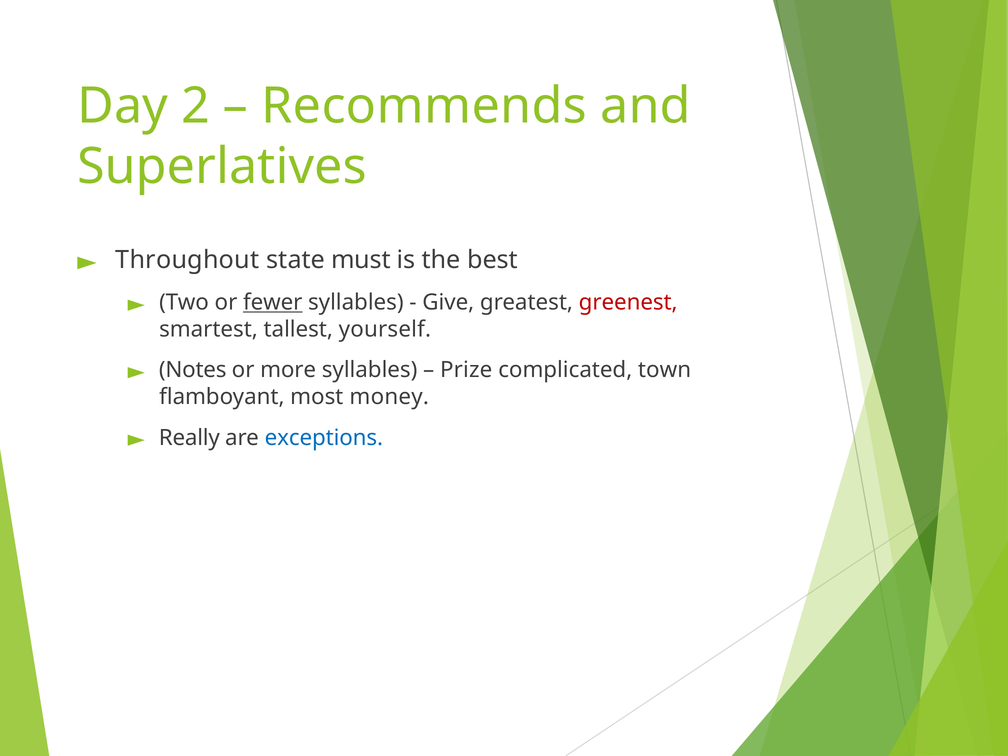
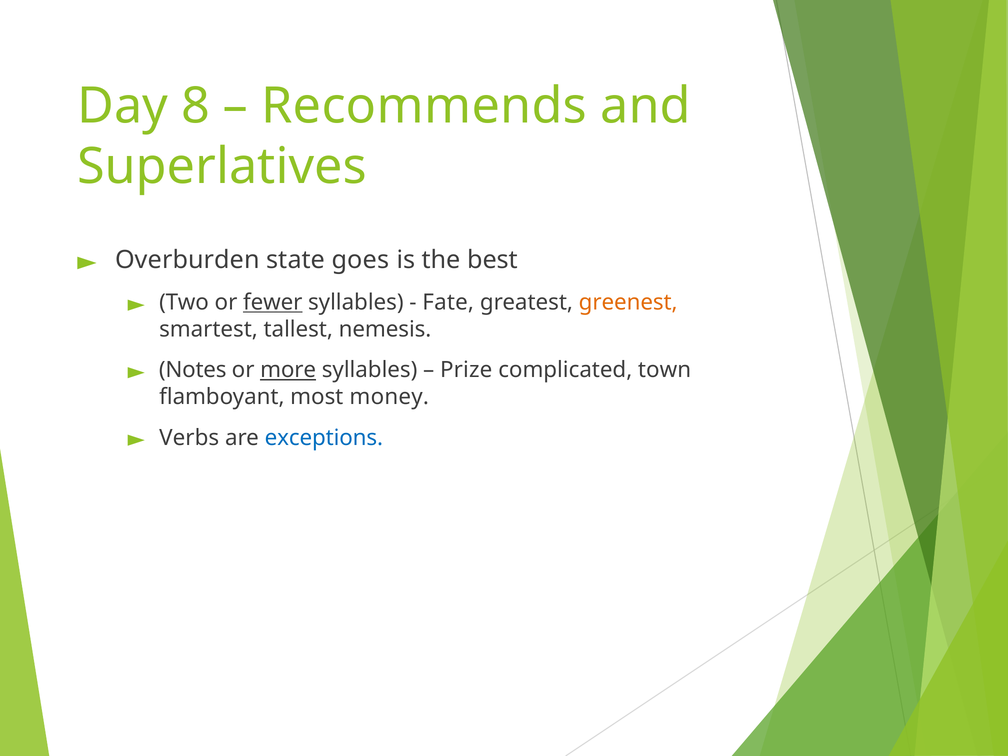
2: 2 -> 8
Throughout: Throughout -> Overburden
must: must -> goes
Give: Give -> Fate
greenest colour: red -> orange
yourself: yourself -> nemesis
more underline: none -> present
Really: Really -> Verbs
